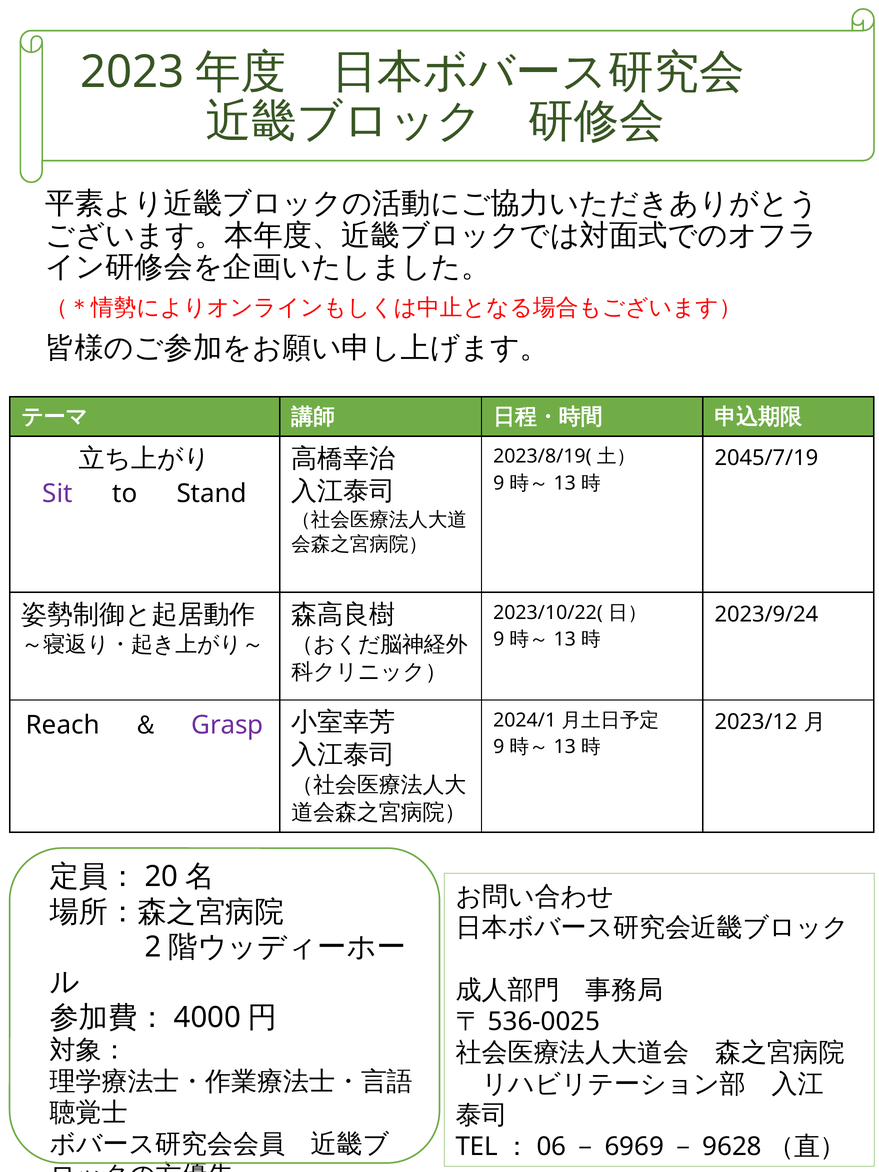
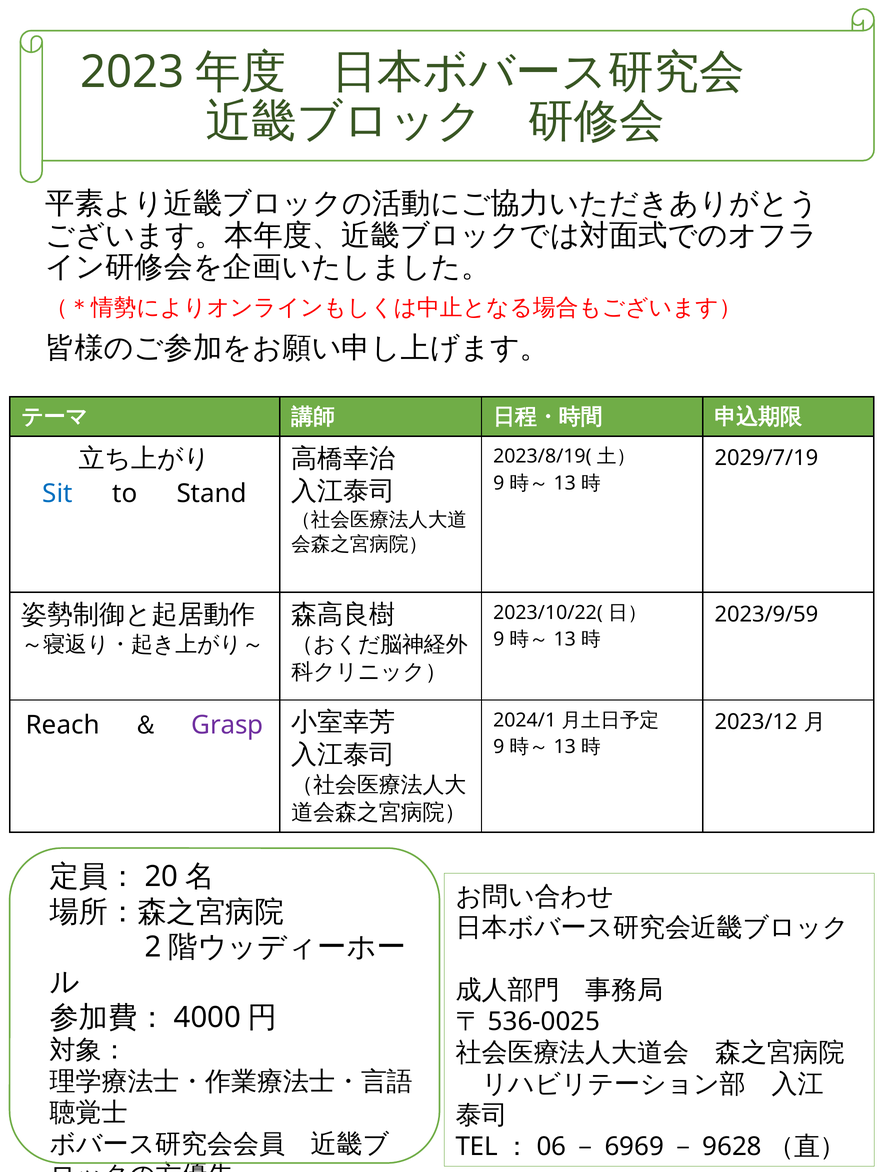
2045/7/19: 2045/7/19 -> 2029/7/19
Sit colour: purple -> blue
2023/9/24: 2023/9/24 -> 2023/9/59
